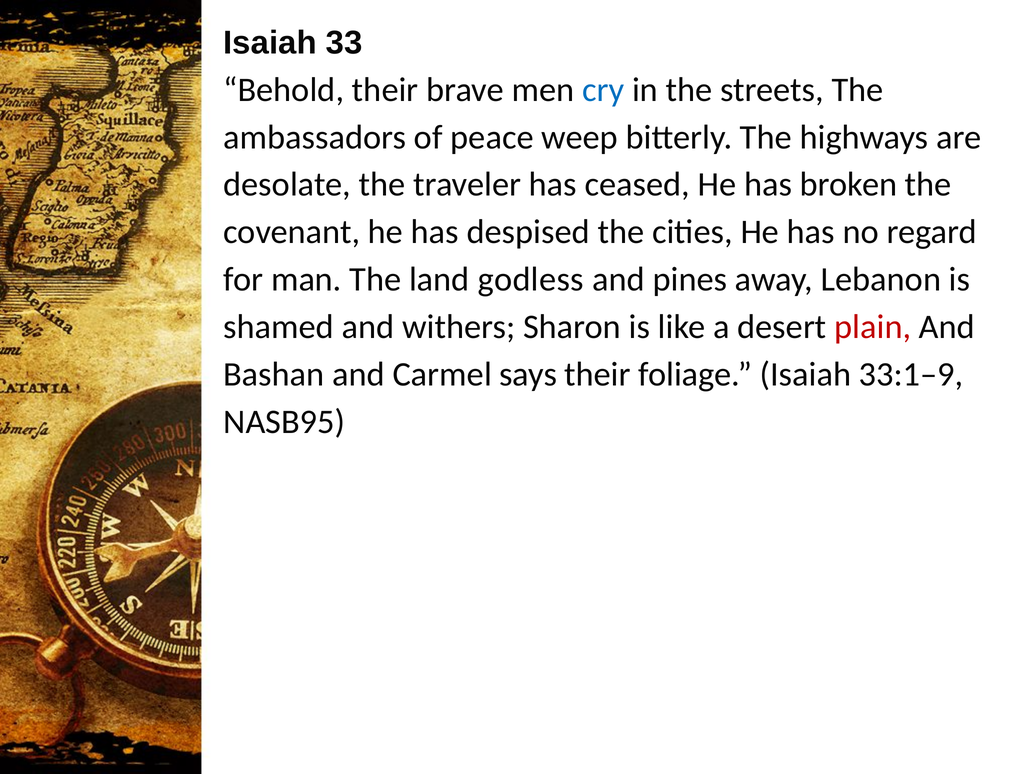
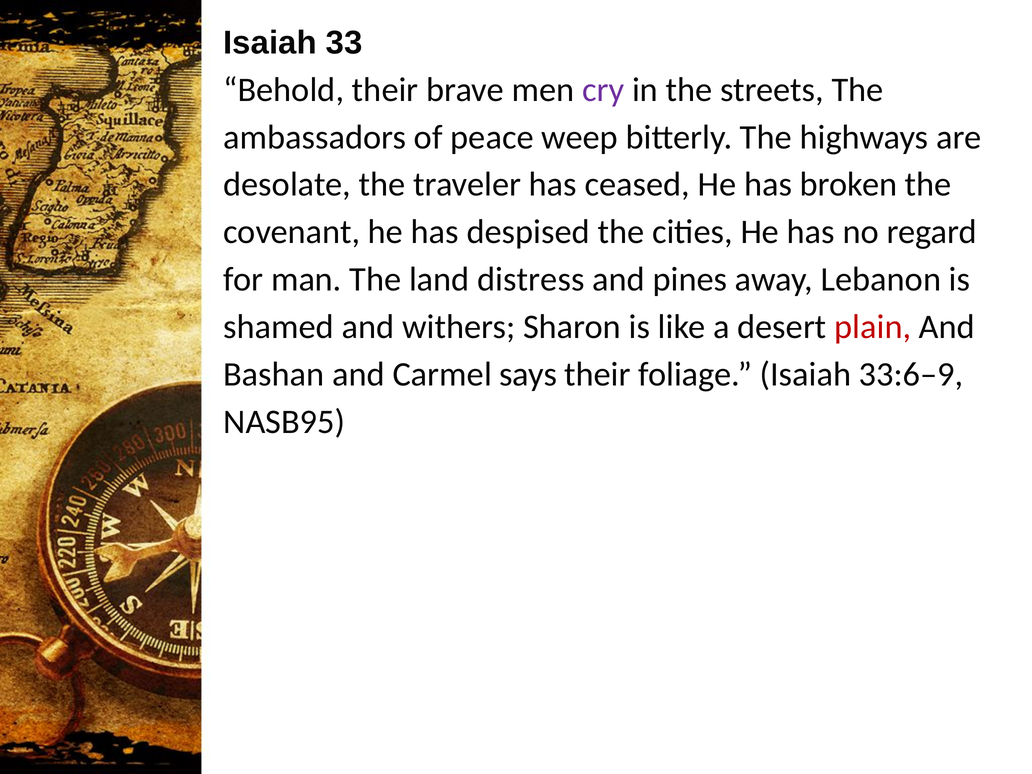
cry colour: blue -> purple
godless: godless -> distress
33:1–9: 33:1–9 -> 33:6–9
